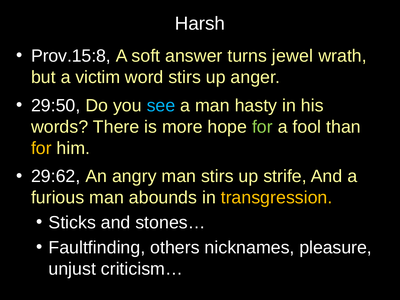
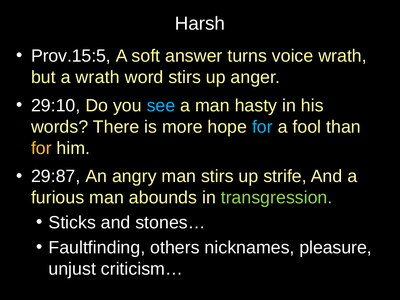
Prov.15:8: Prov.15:8 -> Prov.15:5
jewel: jewel -> voice
a victim: victim -> wrath
29:50: 29:50 -> 29:10
for at (262, 127) colour: light green -> light blue
29:62: 29:62 -> 29:87
transgression colour: yellow -> light green
